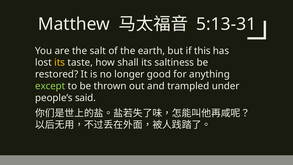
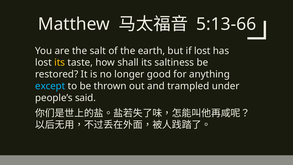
5:13-31: 5:13-31 -> 5:13-66
if this: this -> lost
except colour: light green -> light blue
